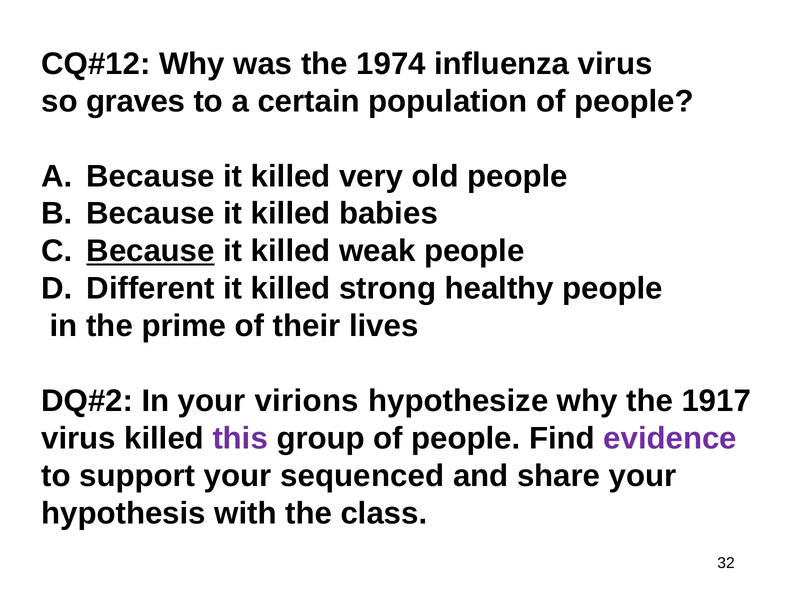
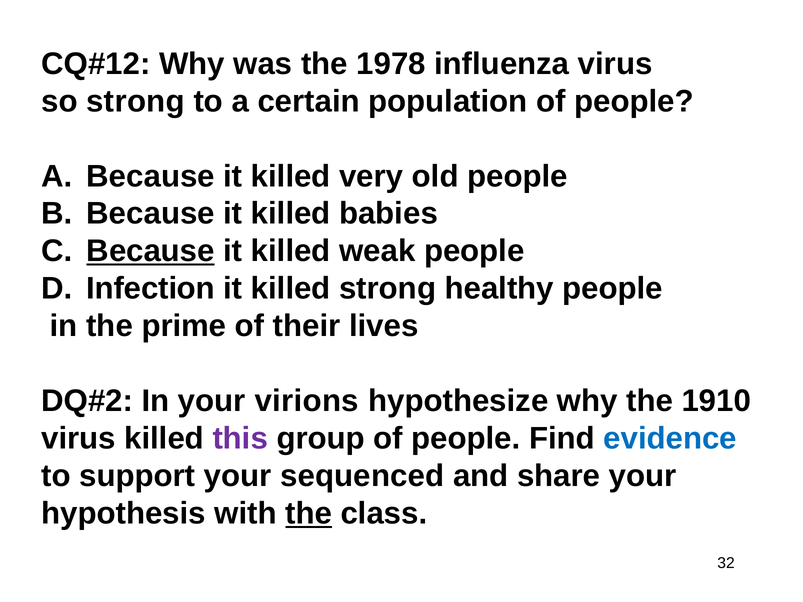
1974: 1974 -> 1978
so graves: graves -> strong
Different: Different -> Infection
1917: 1917 -> 1910
evidence colour: purple -> blue
the at (309, 514) underline: none -> present
